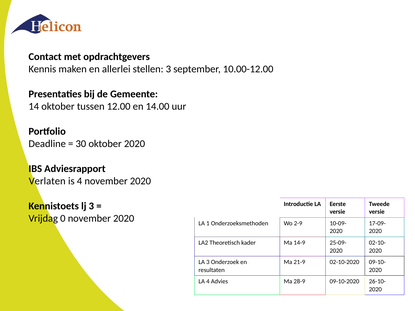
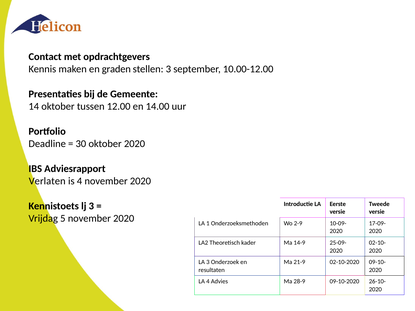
allerlei: allerlei -> graden
0: 0 -> 5
